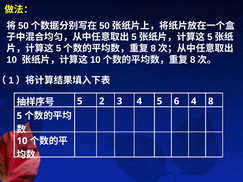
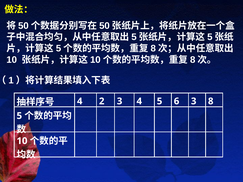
5 at (80, 101): 5 -> 4
6 4: 4 -> 3
